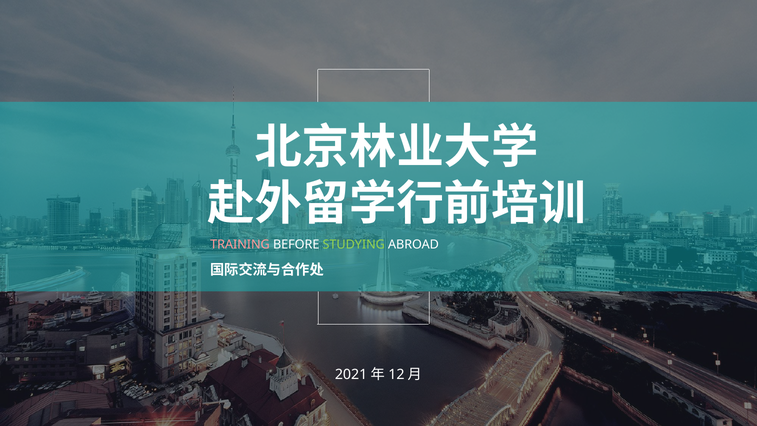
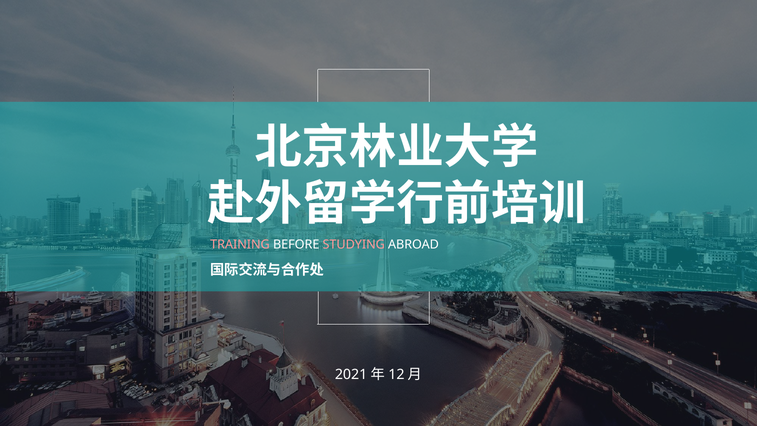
STUDYING colour: light green -> pink
